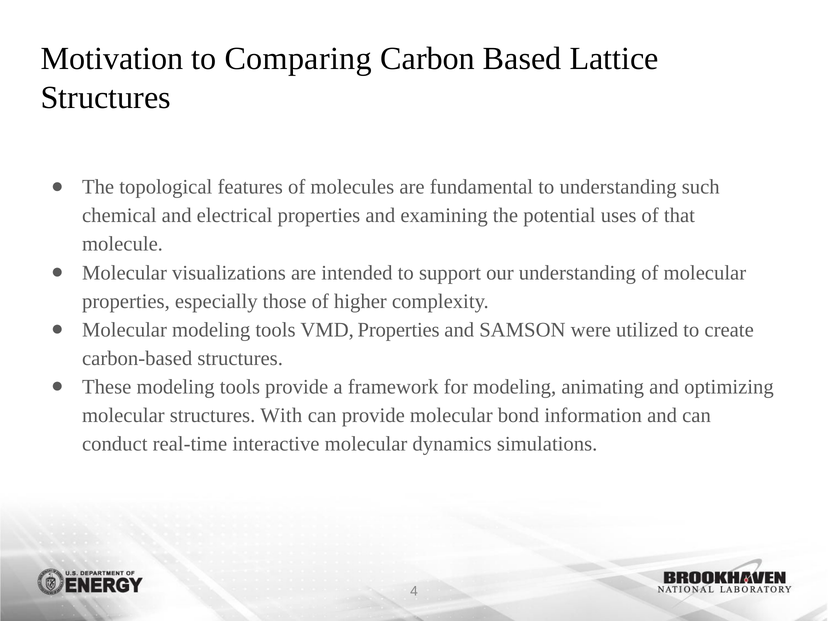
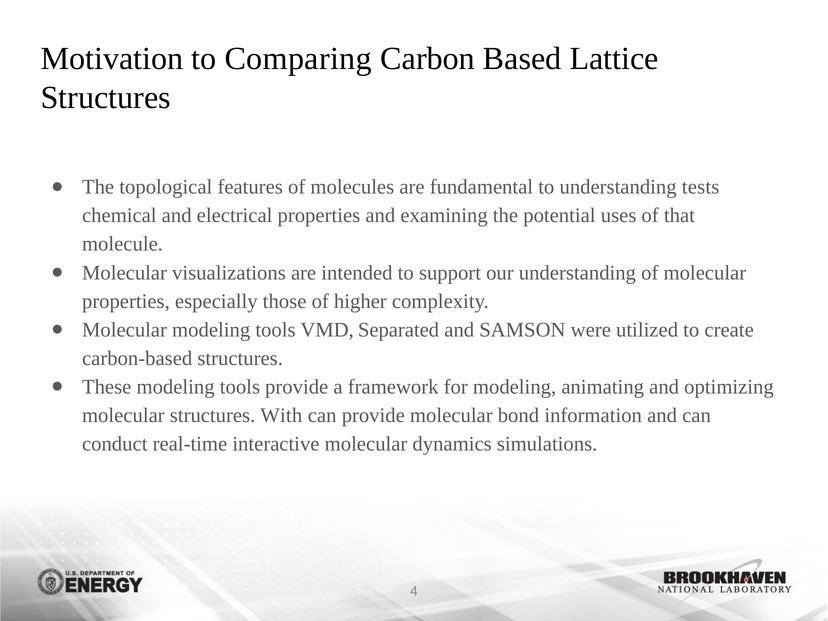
such: such -> tests
VMD Properties: Properties -> Separated
